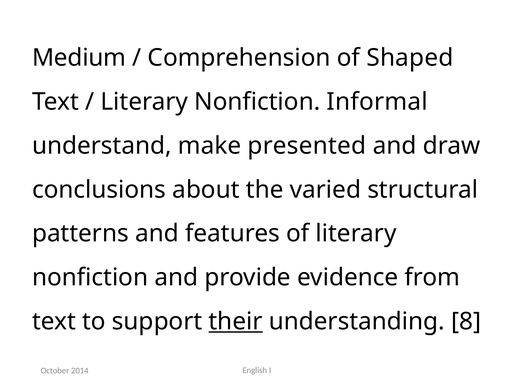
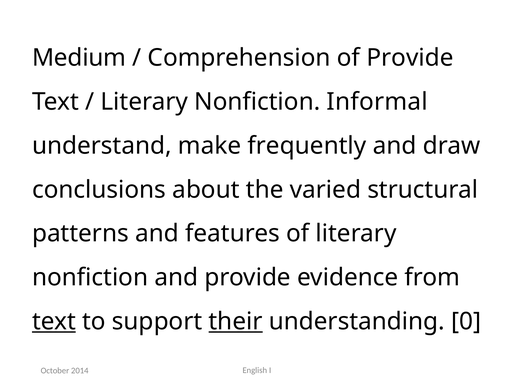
of Shaped: Shaped -> Provide
presented: presented -> frequently
text at (54, 321) underline: none -> present
8: 8 -> 0
